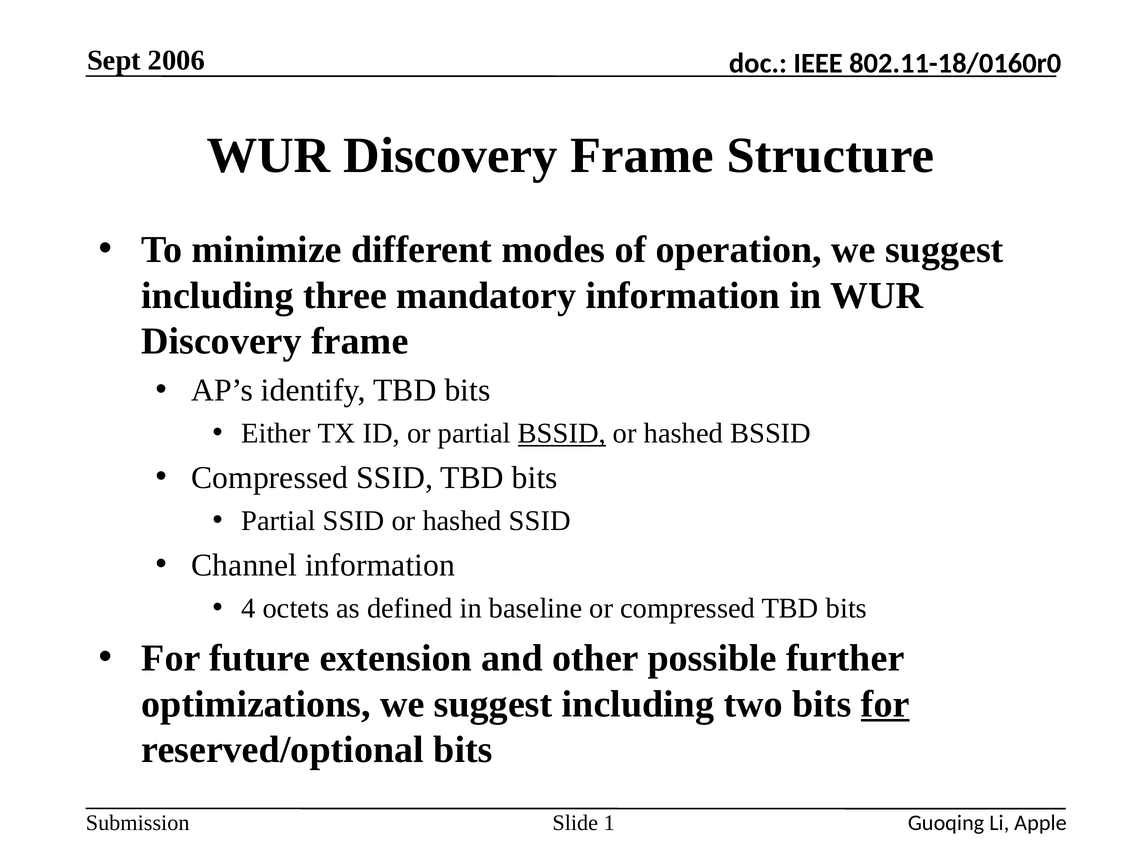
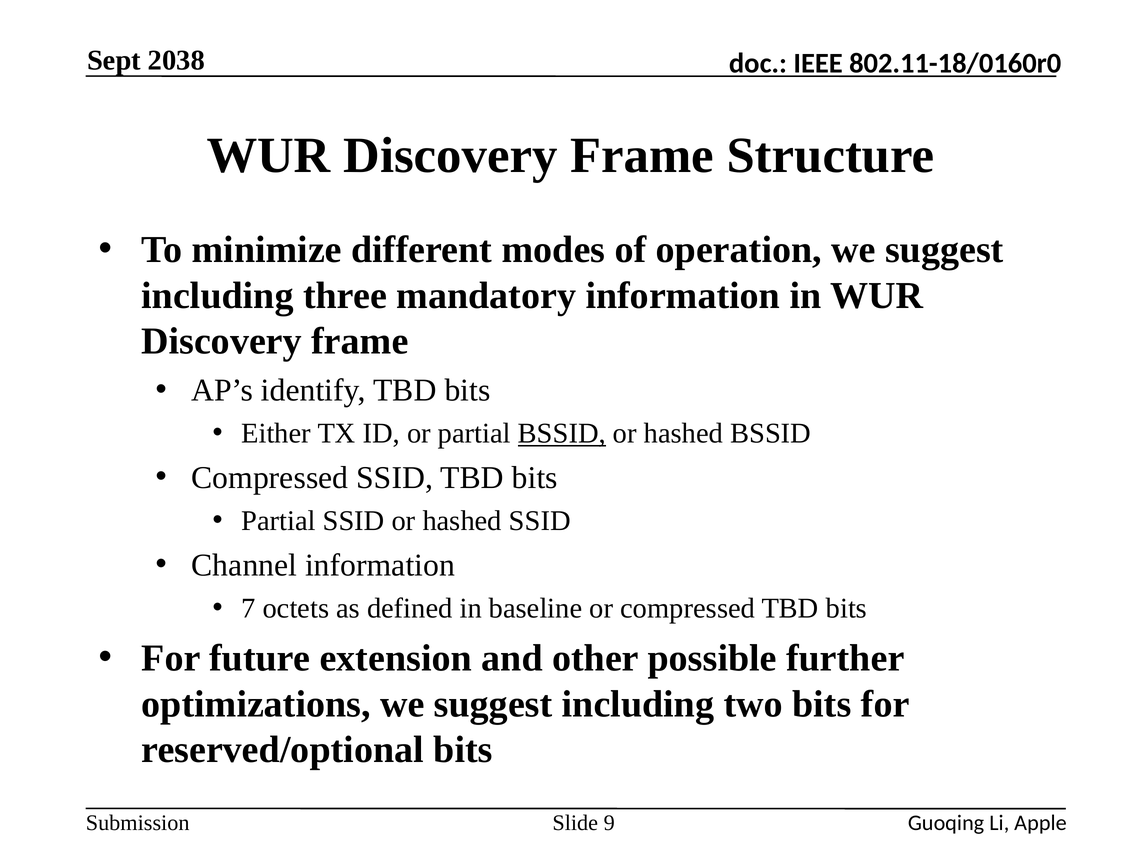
2006: 2006 -> 2038
4: 4 -> 7
for at (885, 704) underline: present -> none
1: 1 -> 9
